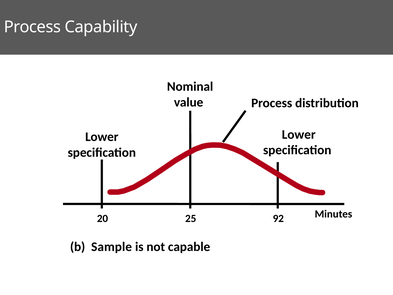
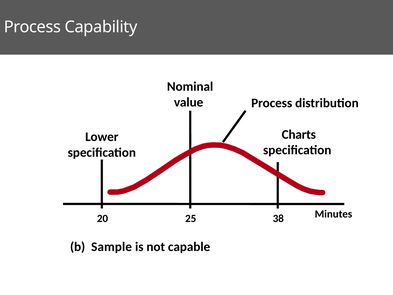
Lower at (299, 134): Lower -> Charts
92: 92 -> 38
